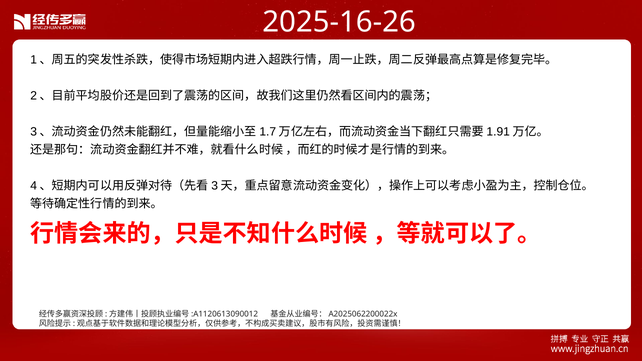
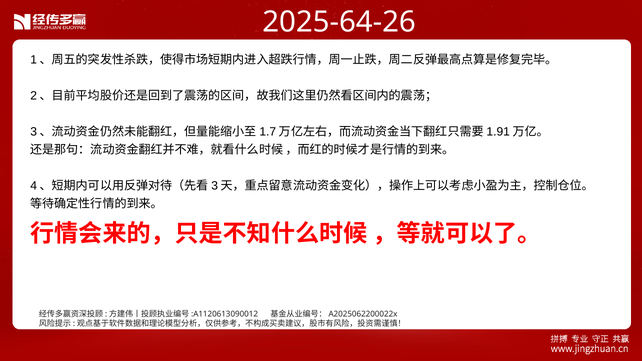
2025-16-26: 2025-16-26 -> 2025-64-26
